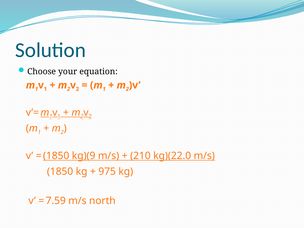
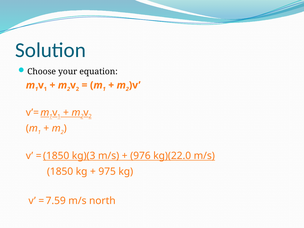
kg)(9: kg)(9 -> kg)(3
210: 210 -> 976
